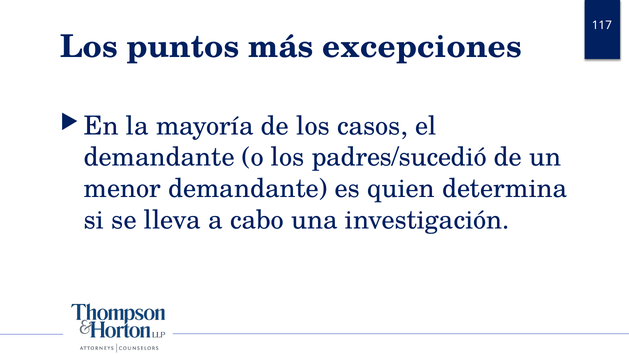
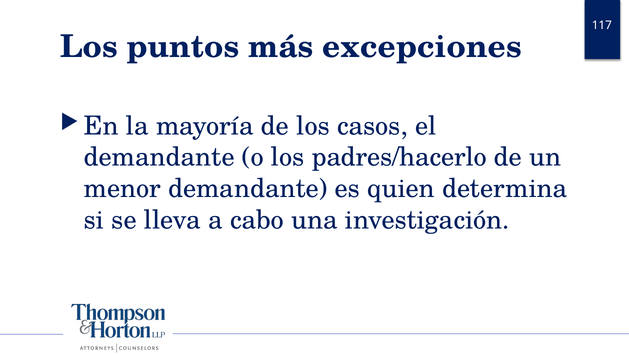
padres/sucedió: padres/sucedió -> padres/hacerlo
